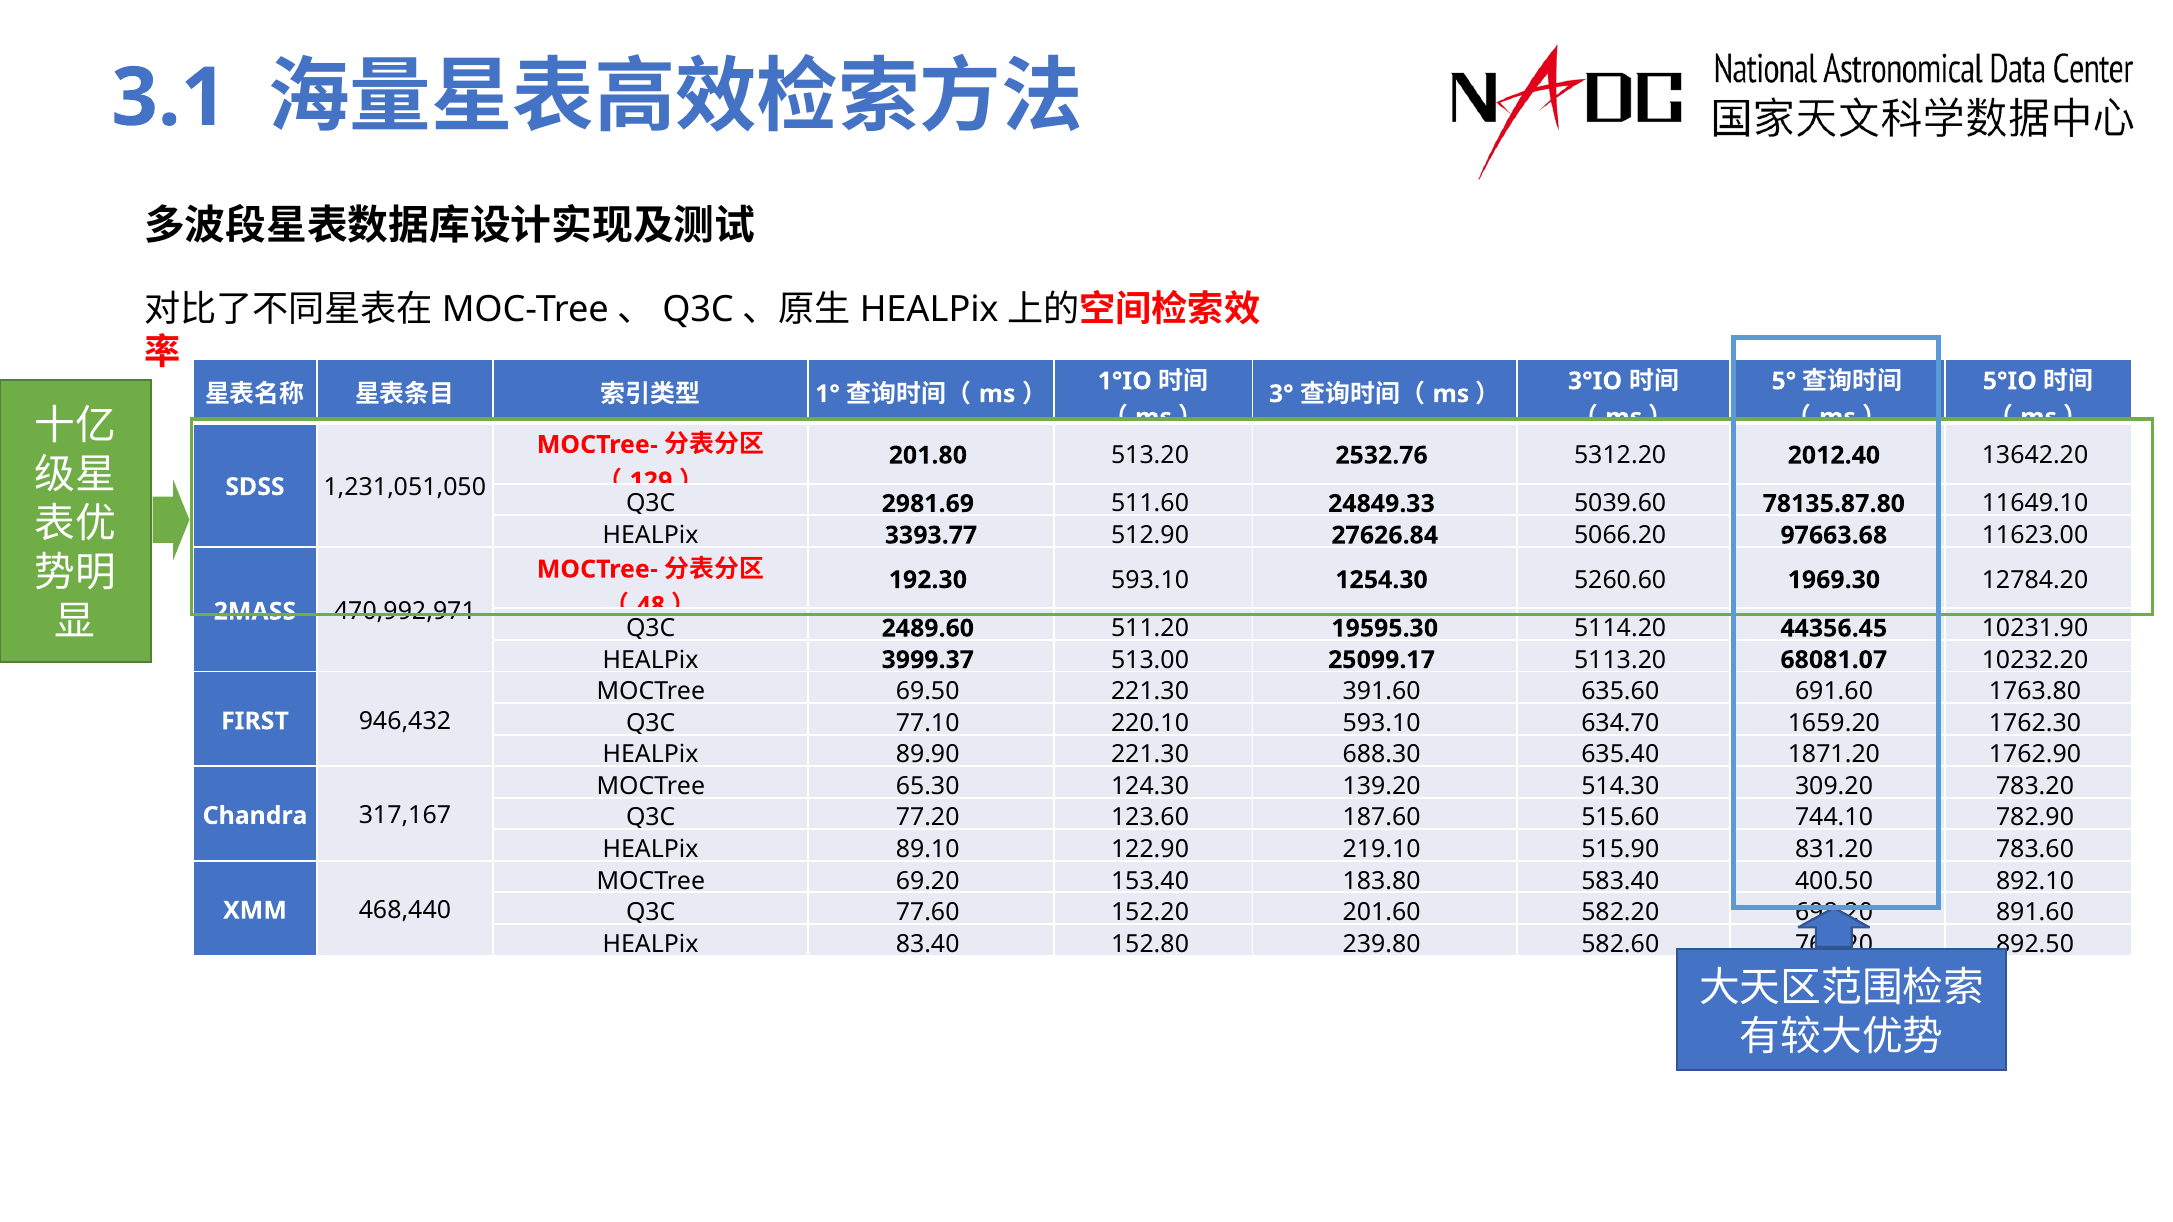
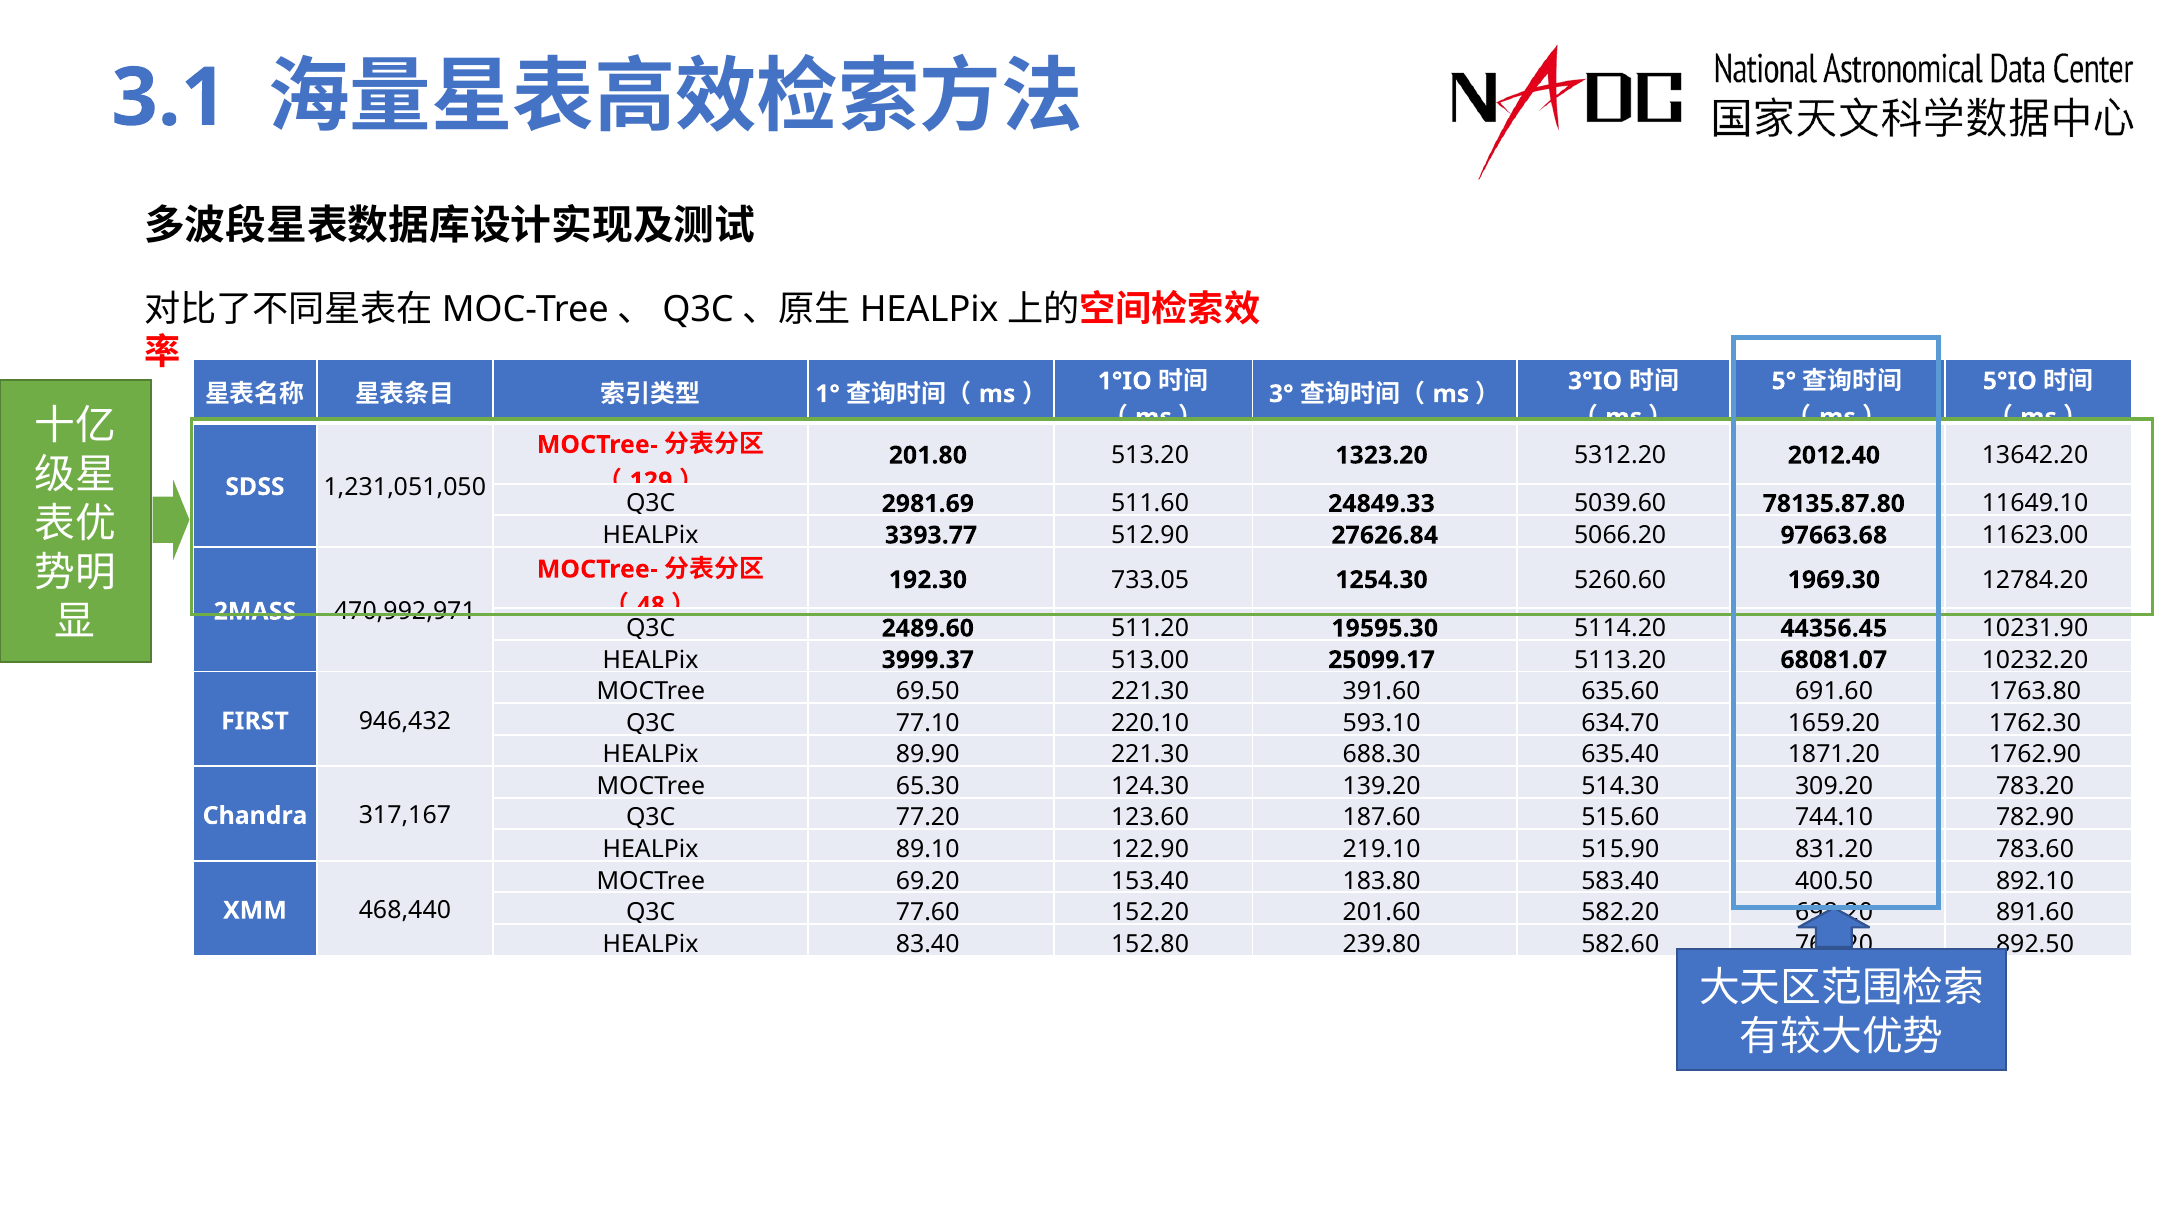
2532.76: 2532.76 -> 1323.20
192.30 593.10: 593.10 -> 733.05
